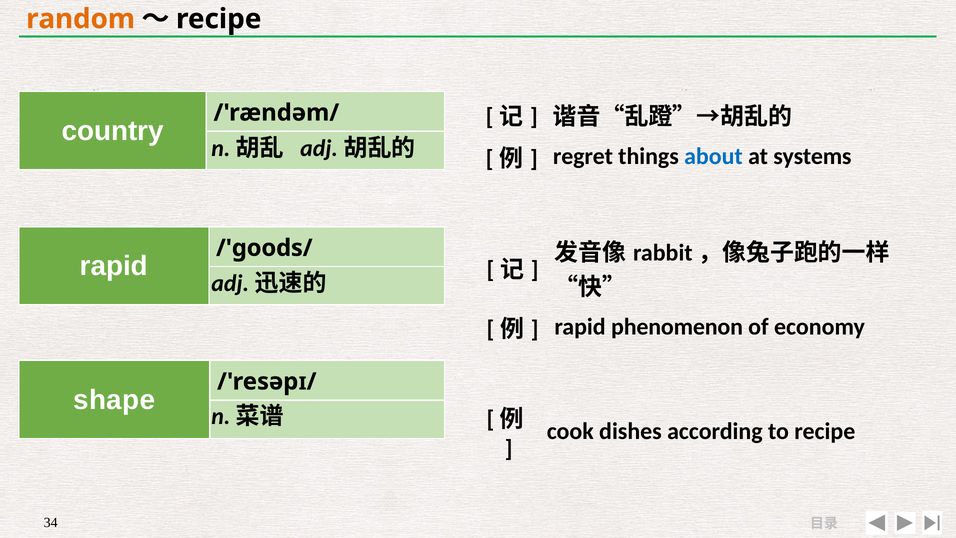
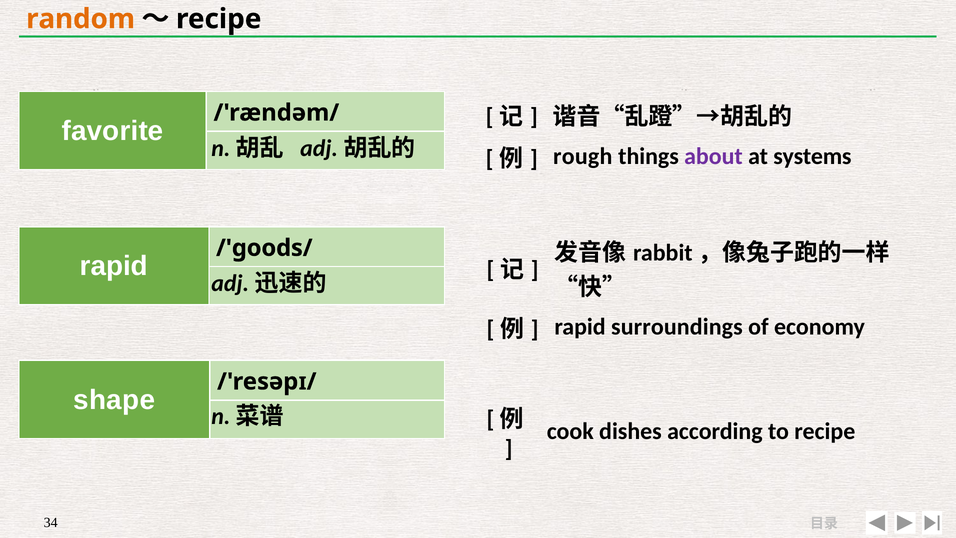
country: country -> favorite
regret: regret -> rough
about colour: blue -> purple
phenomenon: phenomenon -> surroundings
